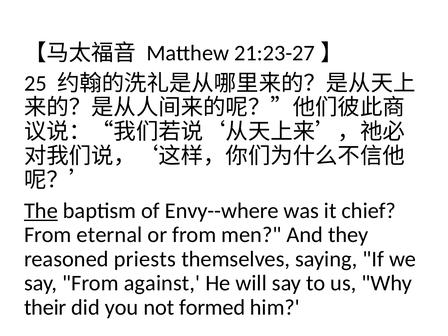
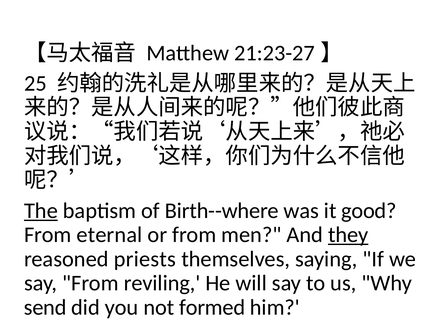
Envy--where: Envy--where -> Birth--where
chief: chief -> good
they underline: none -> present
against: against -> reviling
their: their -> send
